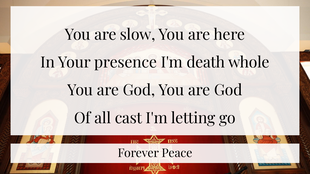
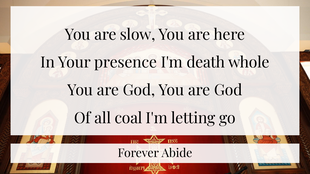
cast: cast -> coal
Peace: Peace -> Abide
